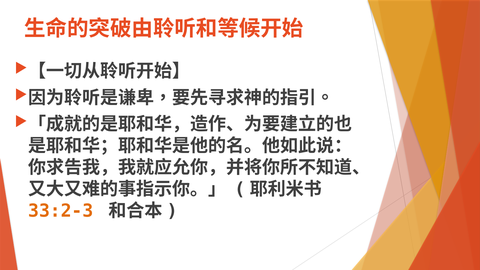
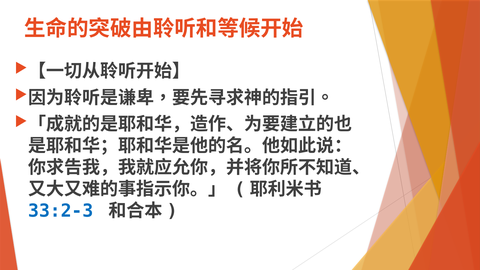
33:2-3 colour: orange -> blue
